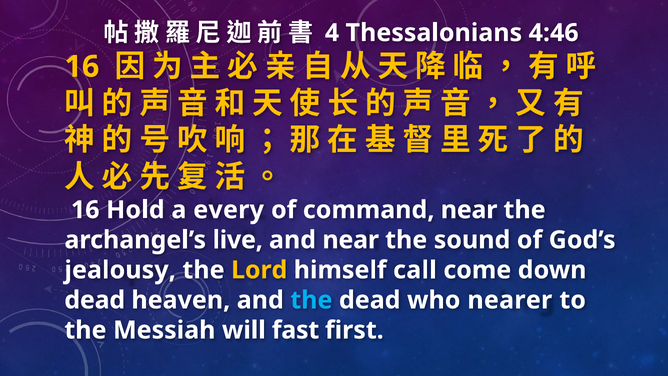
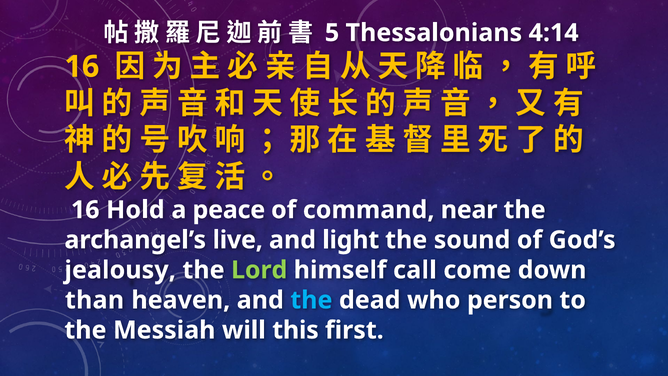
4: 4 -> 5
4:46: 4:46 -> 4:14
every: every -> peace
and near: near -> light
Lord colour: yellow -> light green
dead at (95, 300): dead -> than
nearer: nearer -> person
fast: fast -> this
